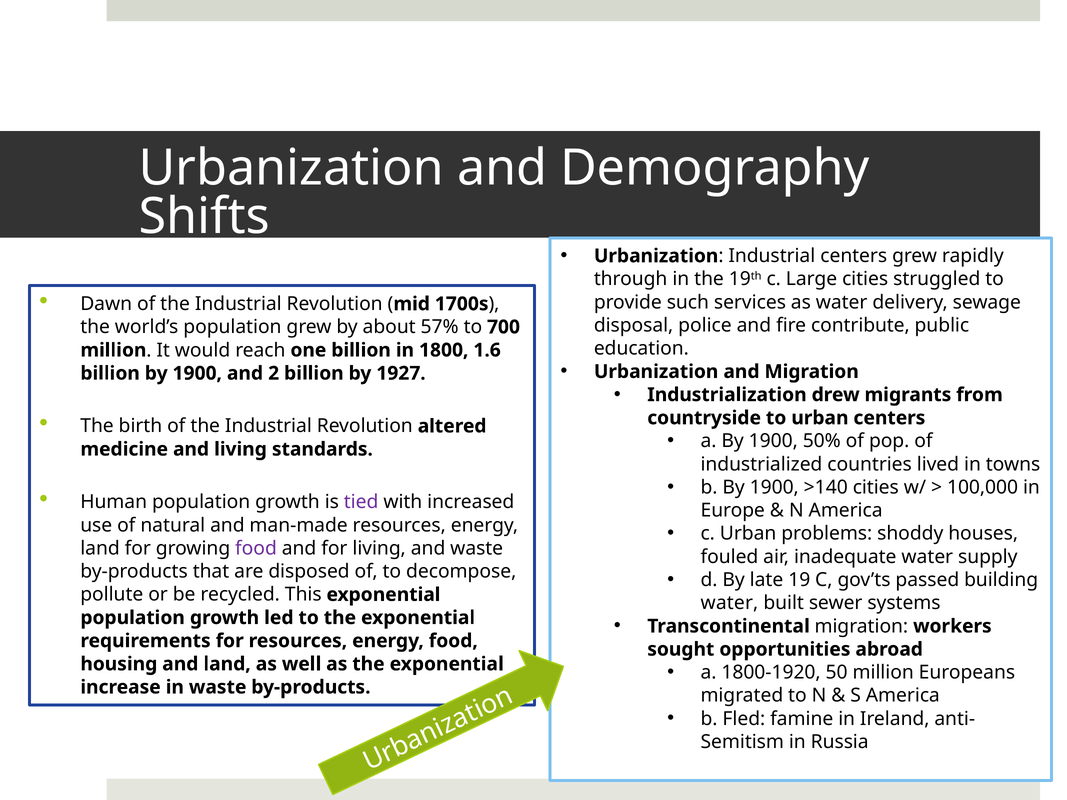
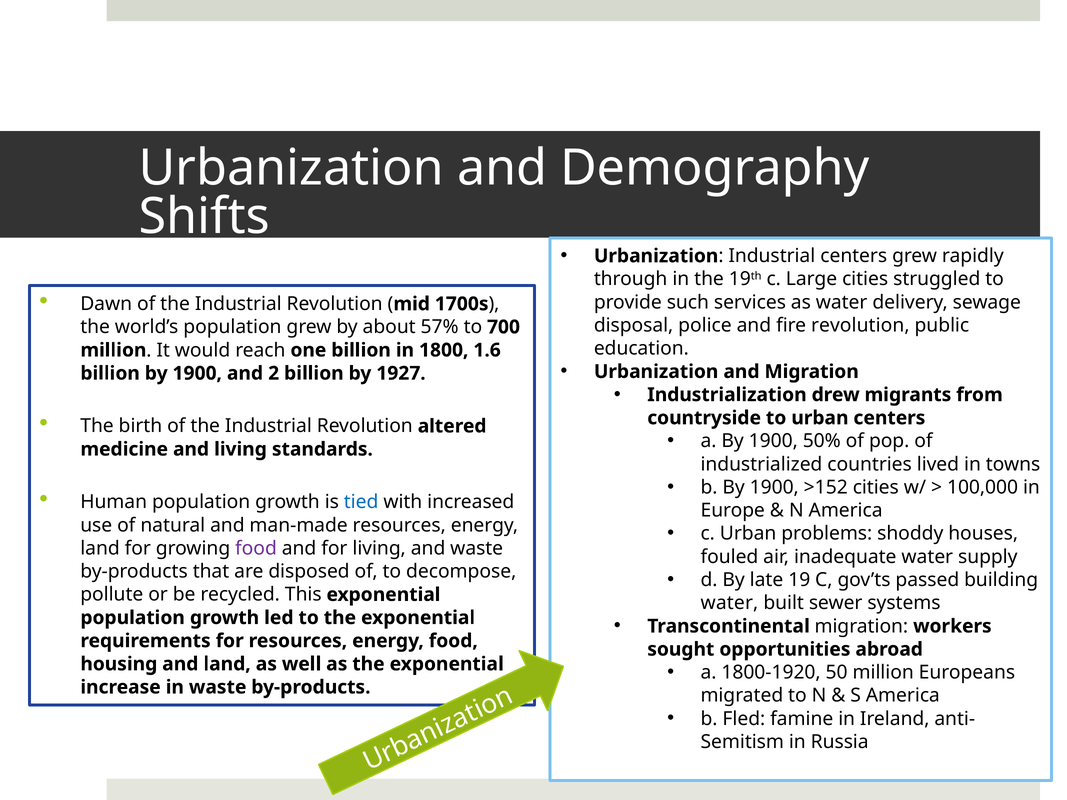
fire contribute: contribute -> revolution
>140: >140 -> >152
tied colour: purple -> blue
